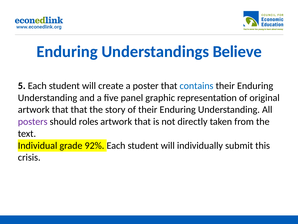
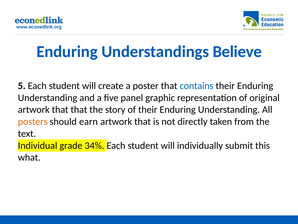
posters colour: purple -> orange
roles: roles -> earn
92%: 92% -> 34%
crisis: crisis -> what
